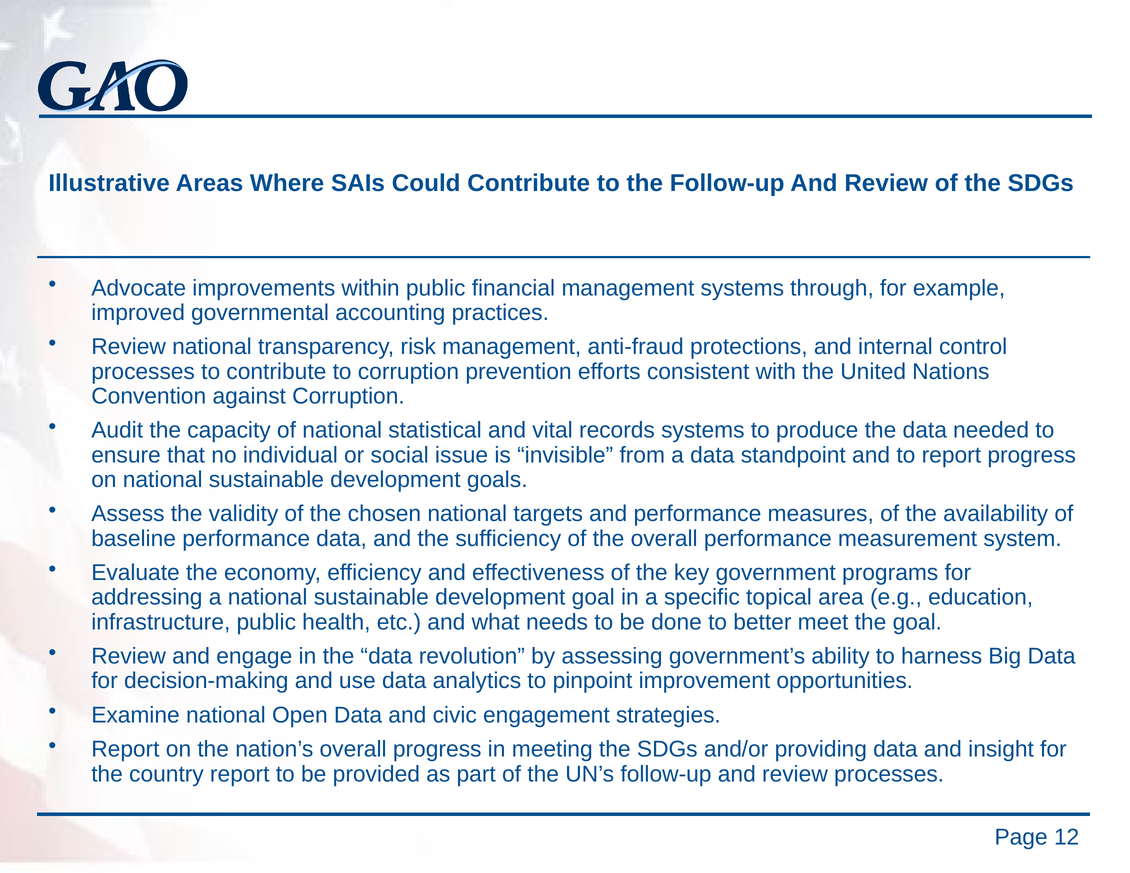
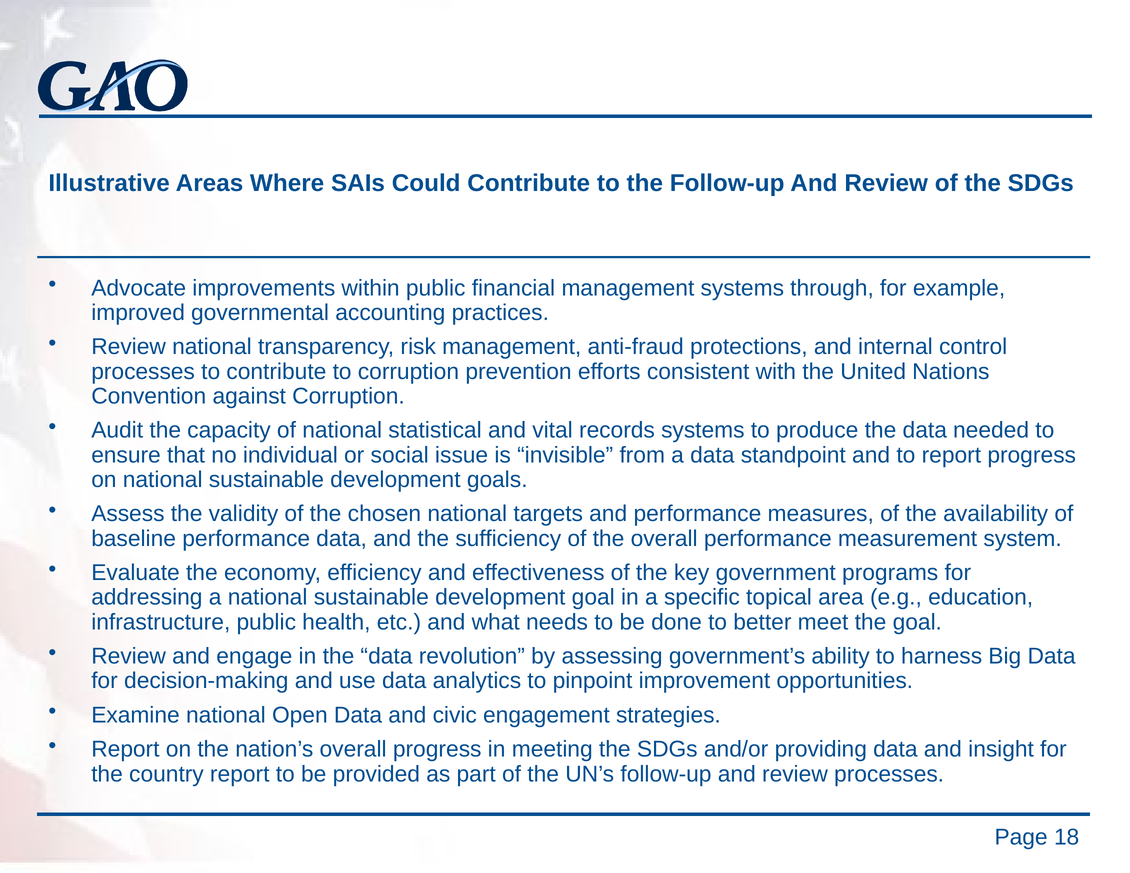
12: 12 -> 18
